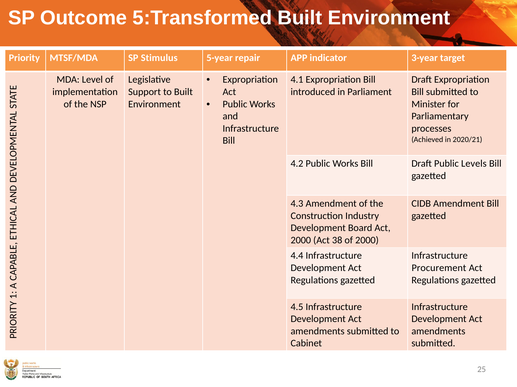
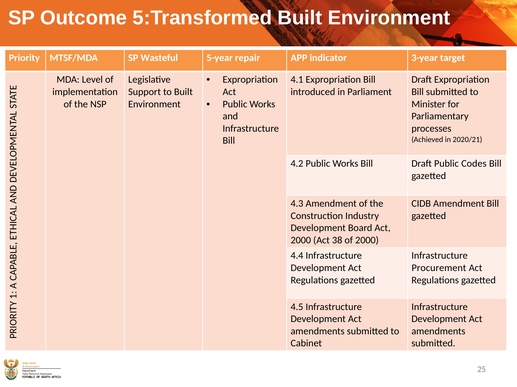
Stimulus: Stimulus -> Wasteful
Levels: Levels -> Codes
